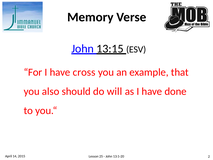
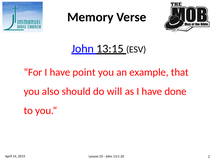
cross: cross -> point
